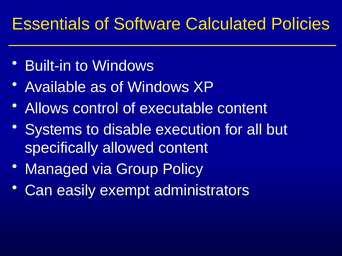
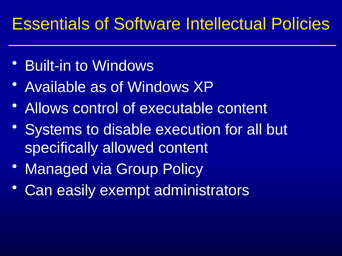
Calculated: Calculated -> Intellectual
